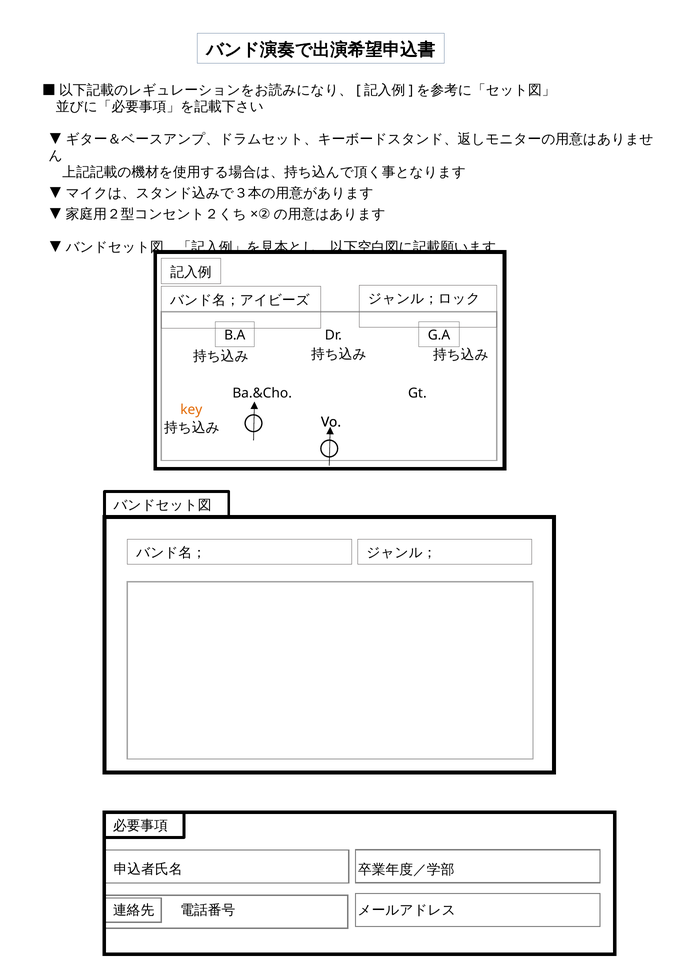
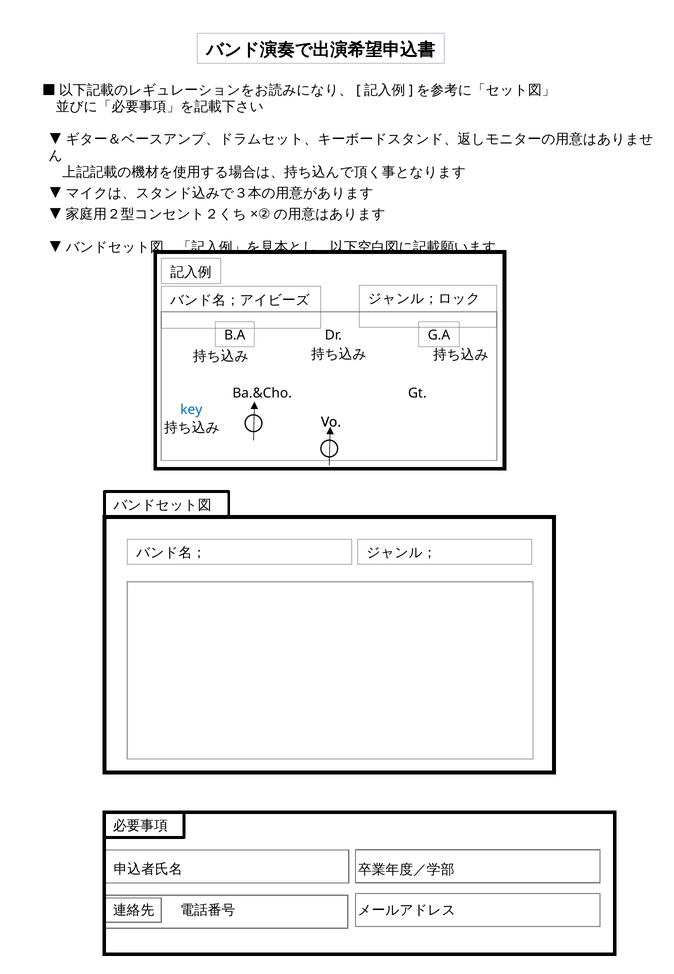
key colour: orange -> blue
